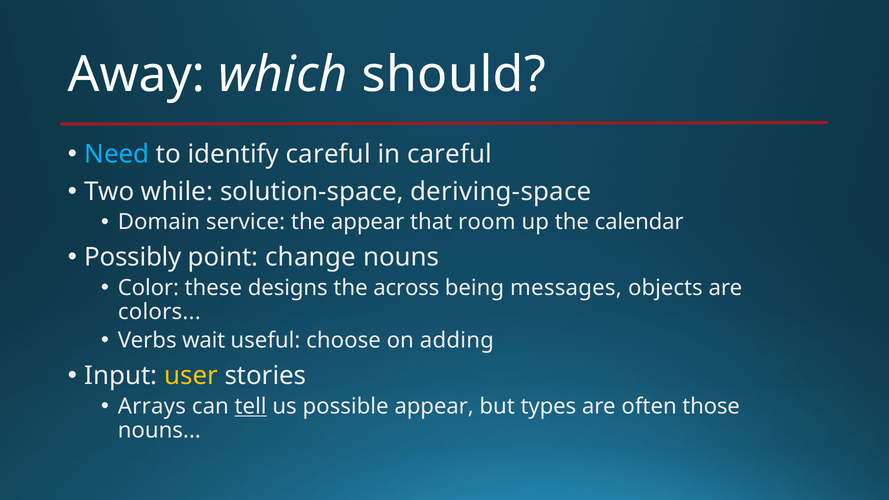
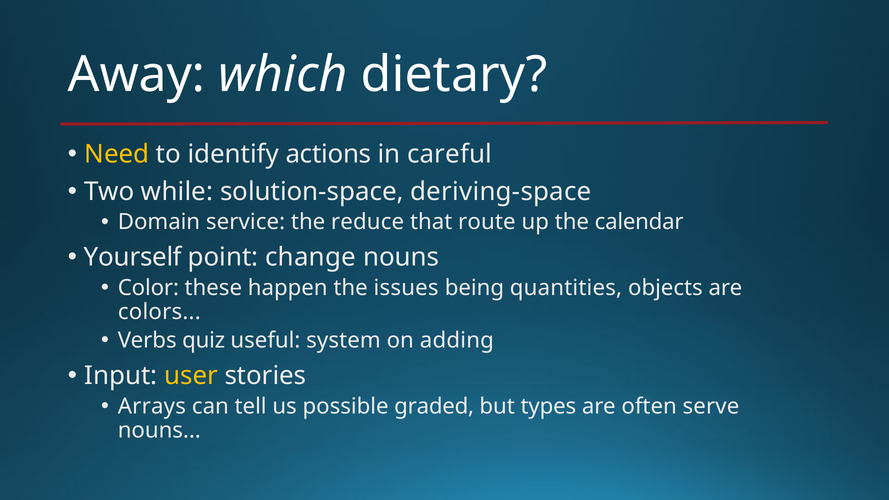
should: should -> dietary
Need colour: light blue -> yellow
identify careful: careful -> actions
the appear: appear -> reduce
room: room -> route
Possibly: Possibly -> Yourself
designs: designs -> happen
across: across -> issues
messages: messages -> quantities
wait: wait -> quiz
choose: choose -> system
tell underline: present -> none
possible appear: appear -> graded
those: those -> serve
